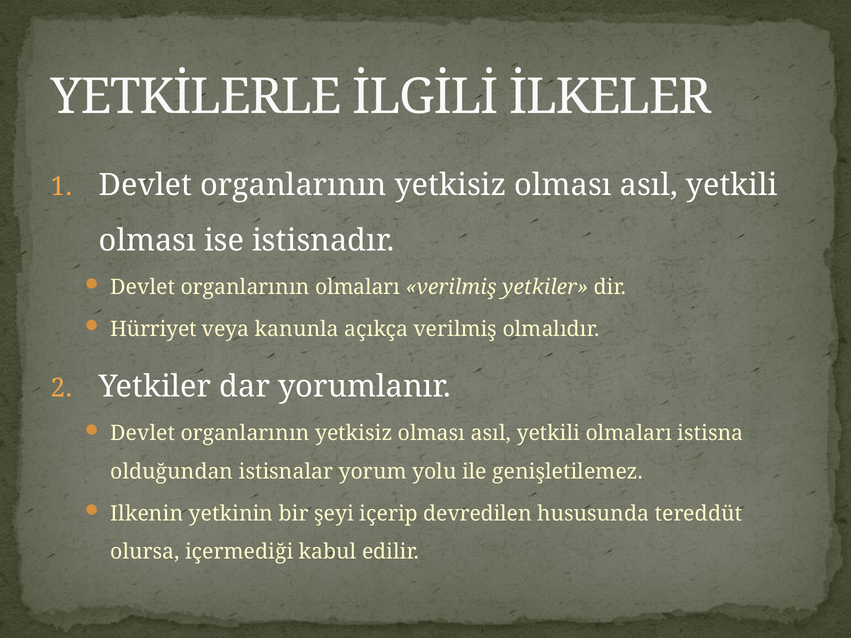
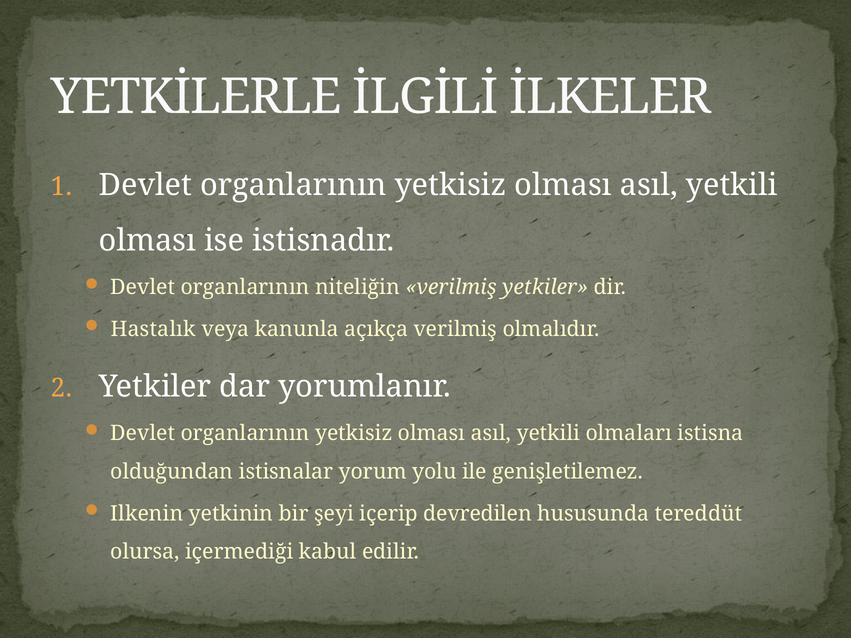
organlarının olmaları: olmaları -> niteliğin
Hürriyet: Hürriyet -> Hastalık
